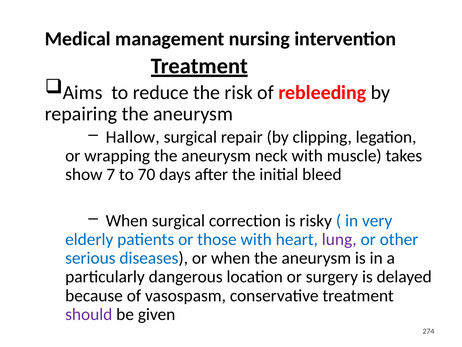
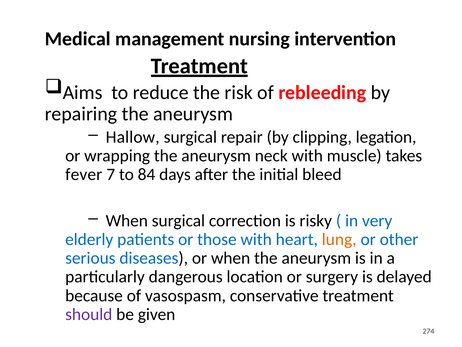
show: show -> fever
70: 70 -> 84
lung colour: purple -> orange
